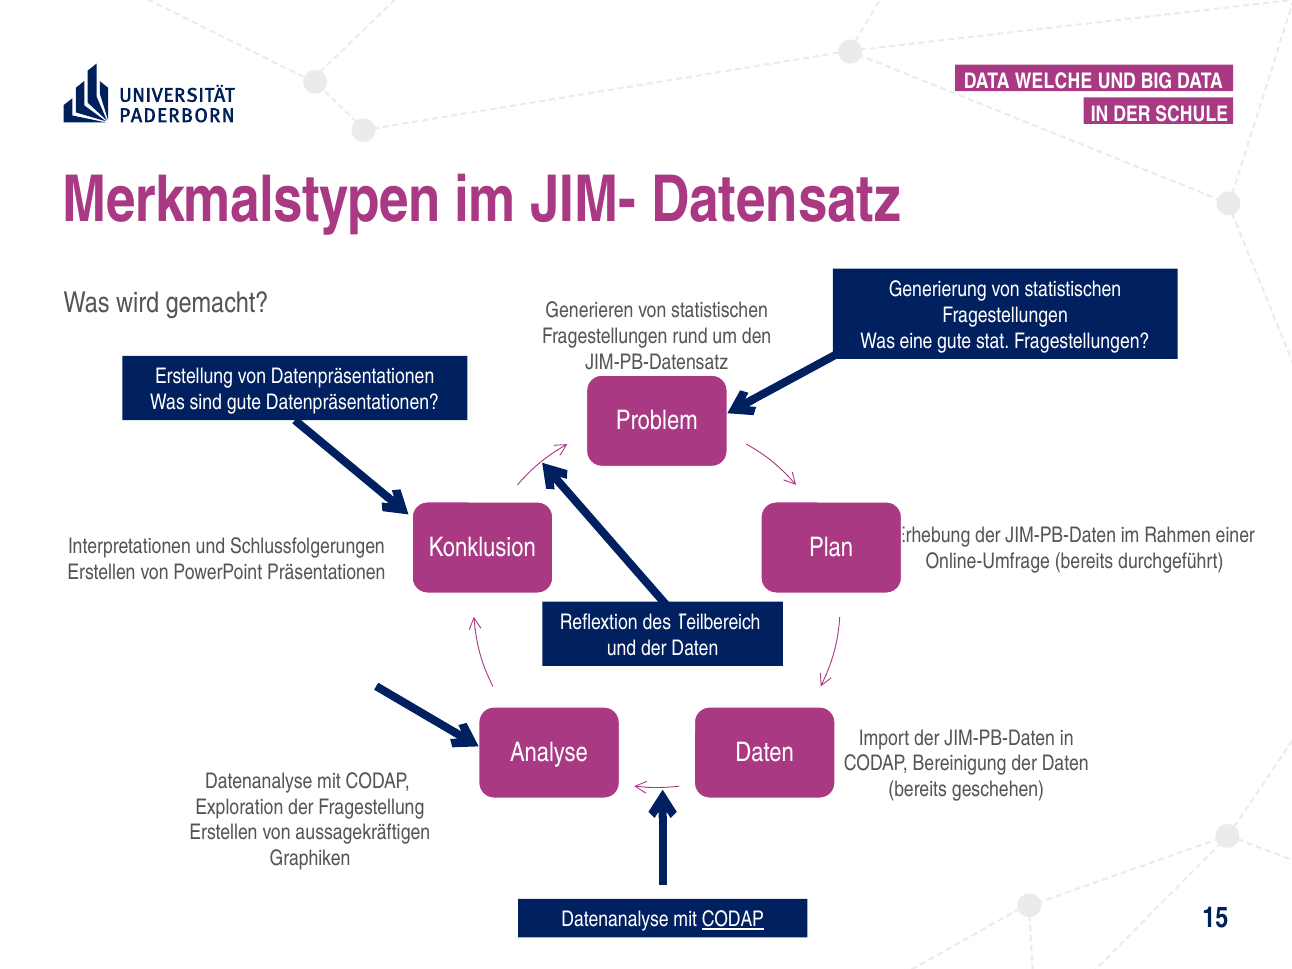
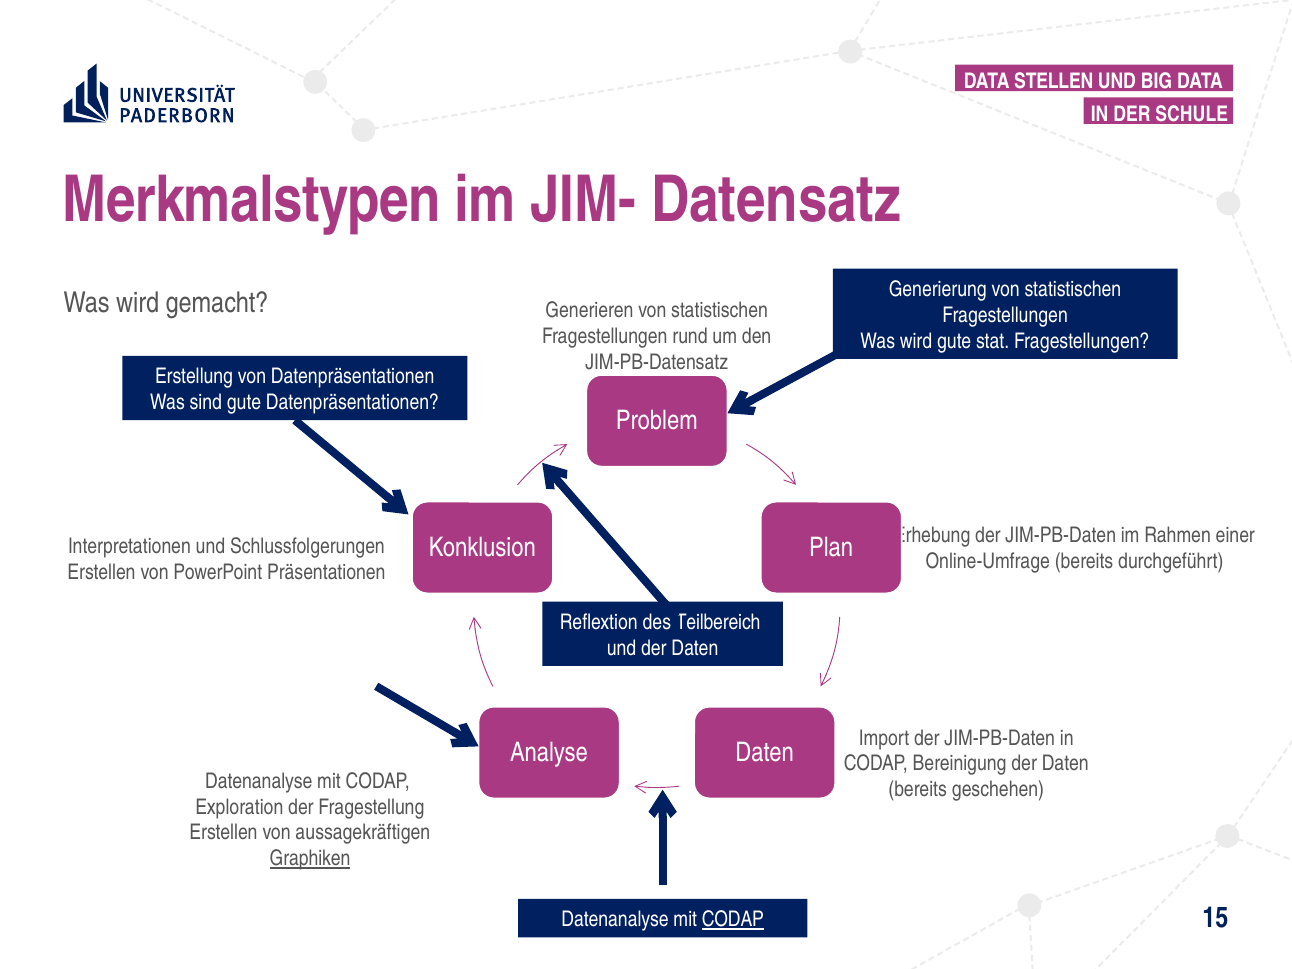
WELCHE: WELCHE -> STELLEN
eine at (916, 341): eine -> wird
Graphiken underline: none -> present
